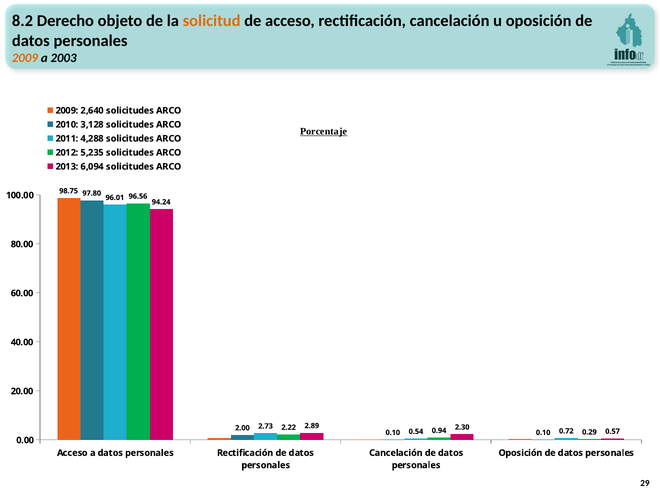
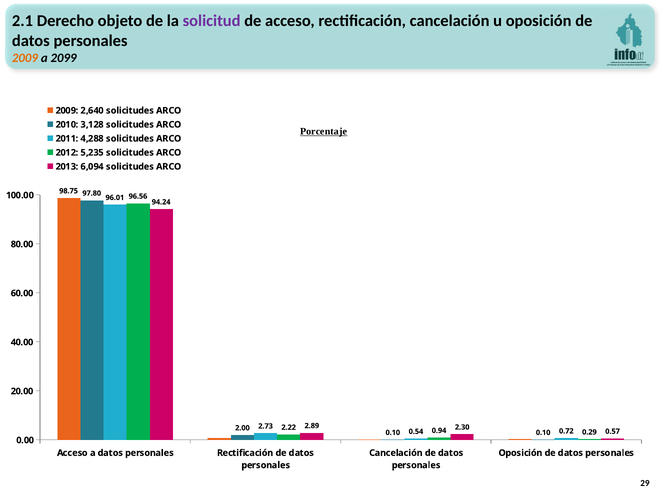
8.2: 8.2 -> 2.1
solicitud colour: orange -> purple
2003: 2003 -> 2099
